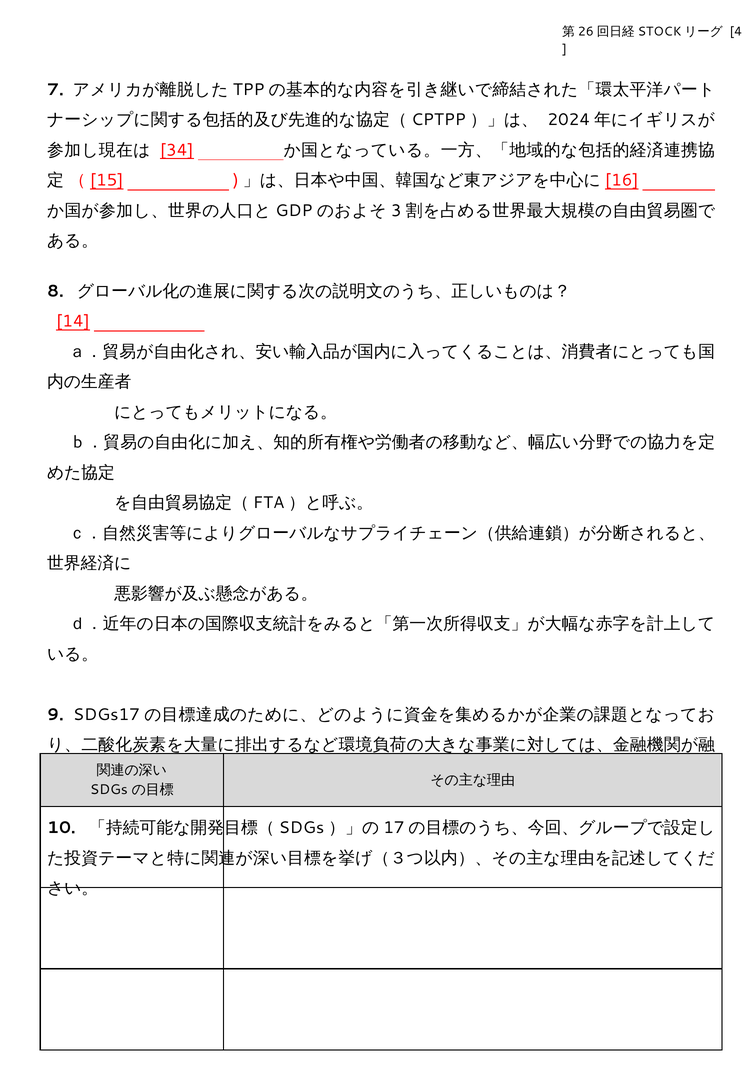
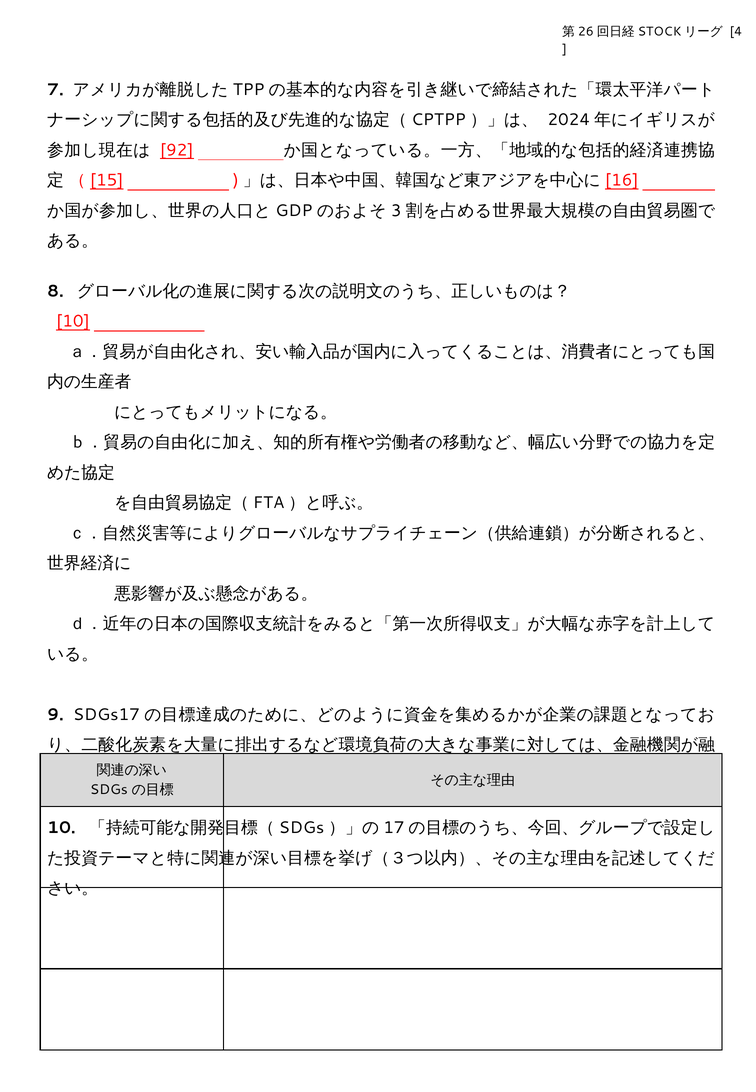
34: 34 -> 92
14 at (73, 321): 14 -> 10
